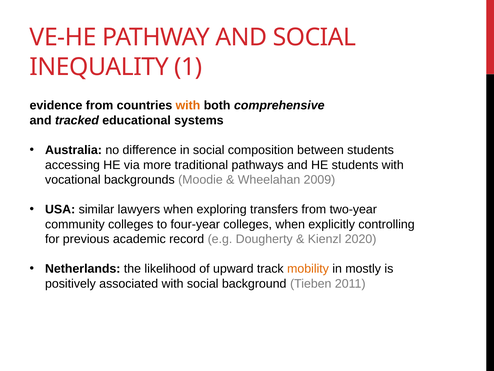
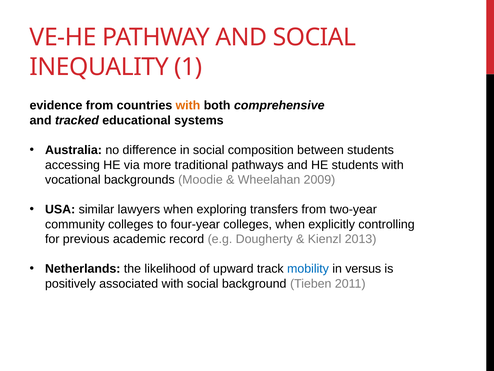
2020: 2020 -> 2013
mobility colour: orange -> blue
mostly: mostly -> versus
